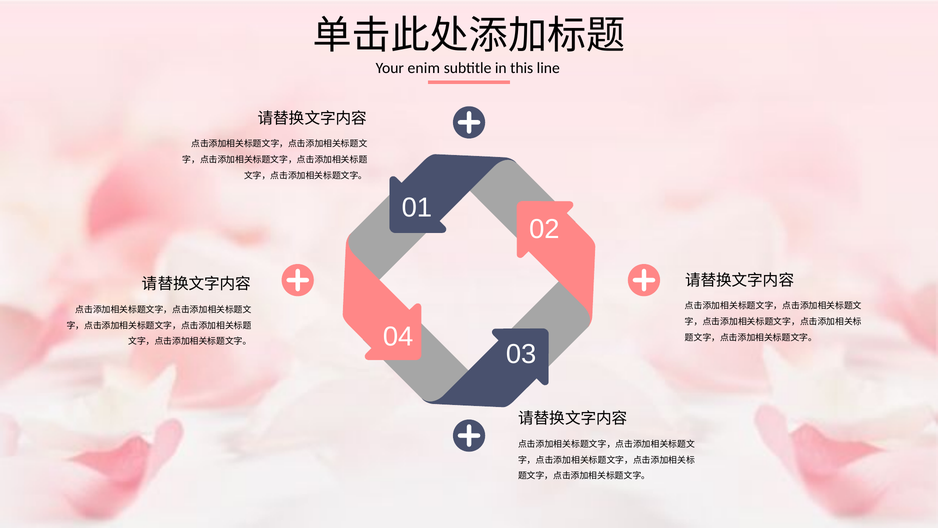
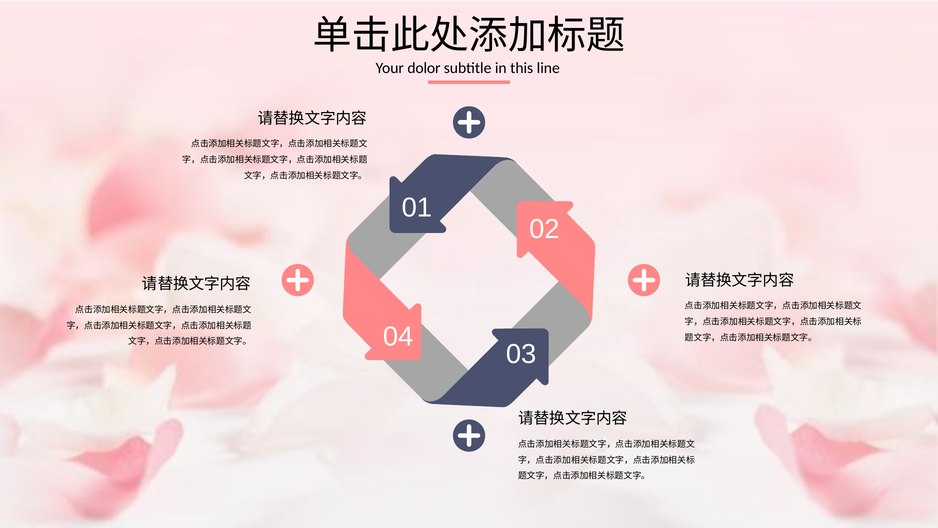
enim: enim -> dolor
